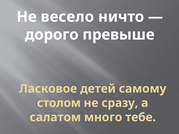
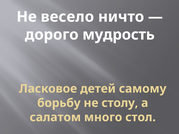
превыше: превыше -> мудрость
столом: столом -> борьбу
сразу: сразу -> столу
тебе: тебе -> стол
